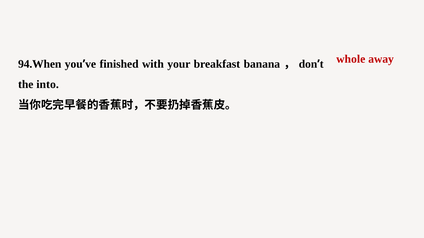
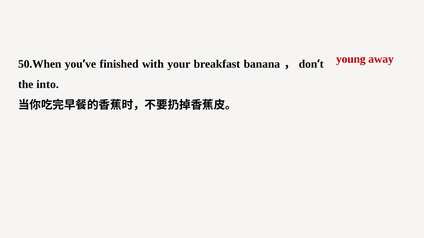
whole: whole -> young
94.When: 94.When -> 50.When
